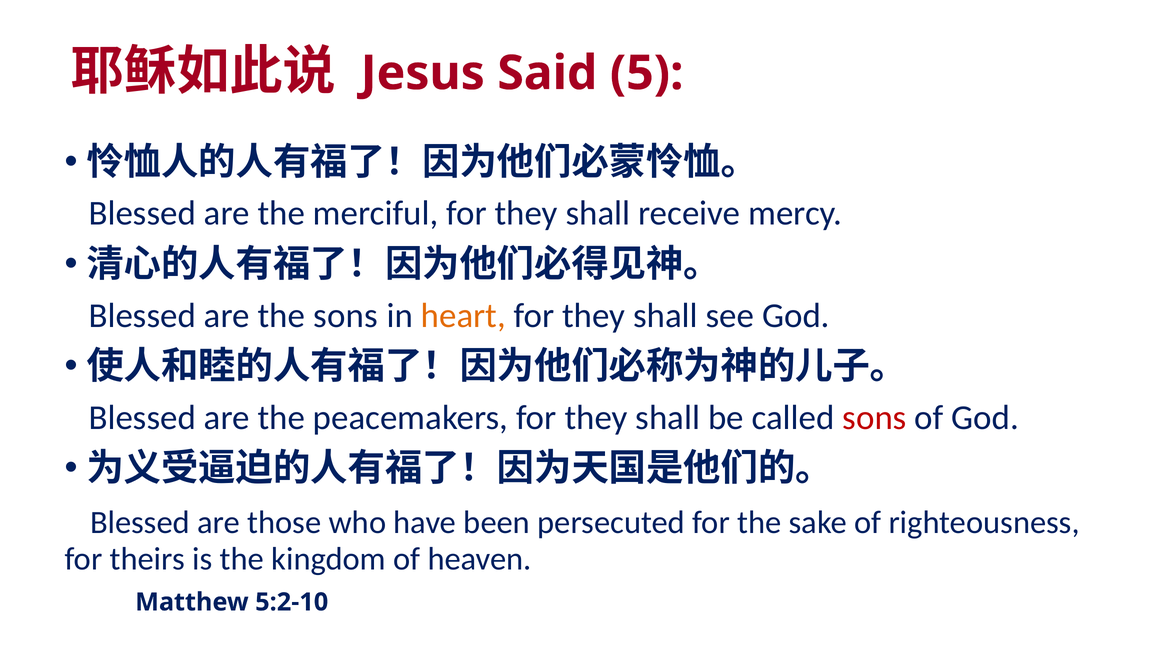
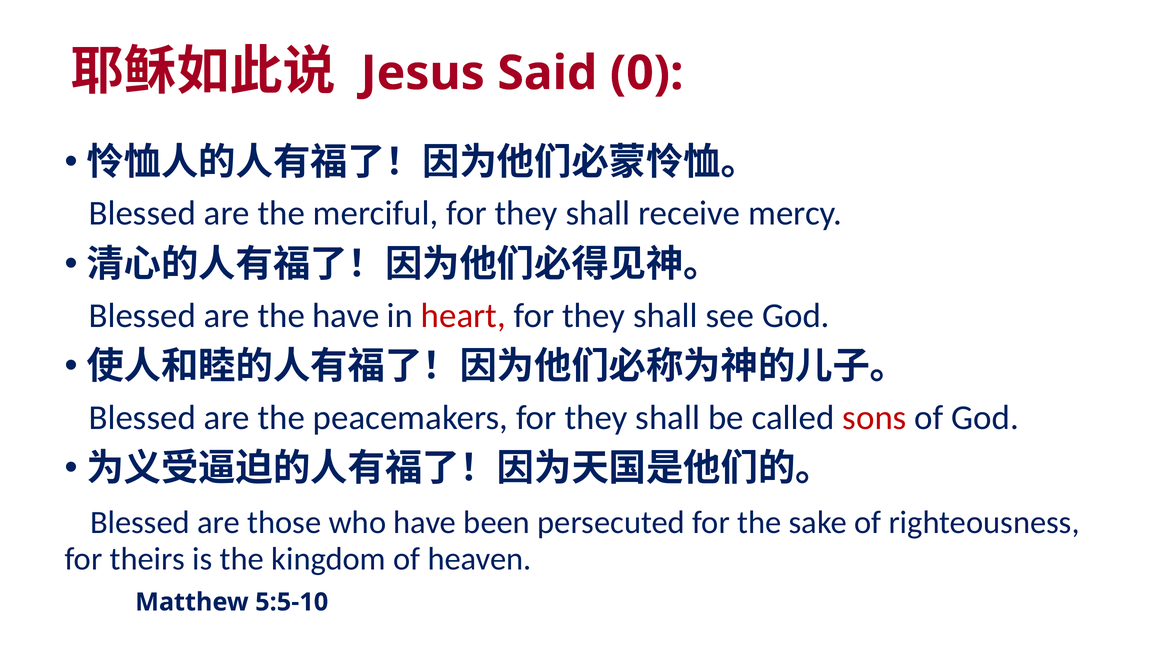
5: 5 -> 0
the sons: sons -> have
heart colour: orange -> red
5:2-10: 5:2-10 -> 5:5-10
